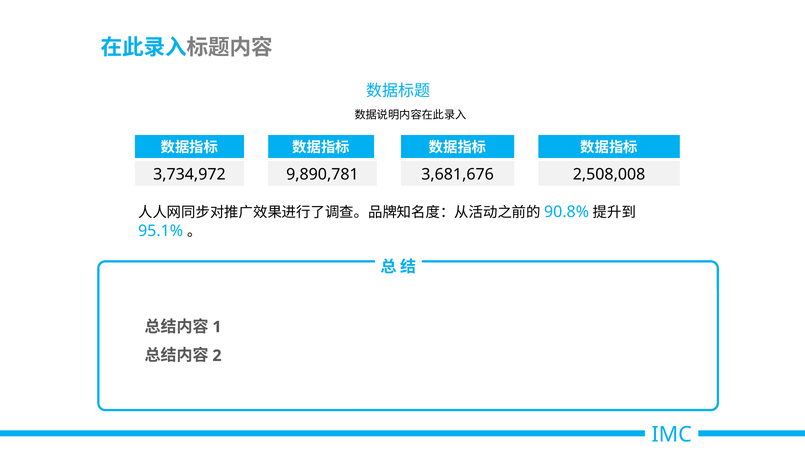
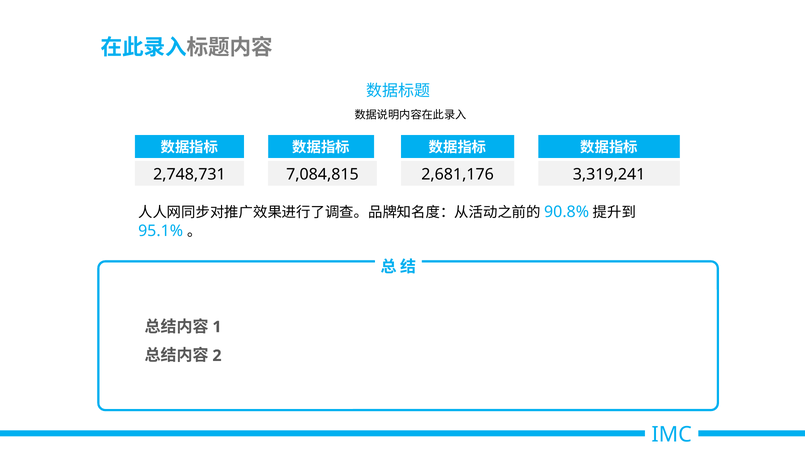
3,734,972: 3,734,972 -> 2,748,731
9,890,781: 9,890,781 -> 7,084,815
3,681,676: 3,681,676 -> 2,681,176
2,508,008: 2,508,008 -> 3,319,241
